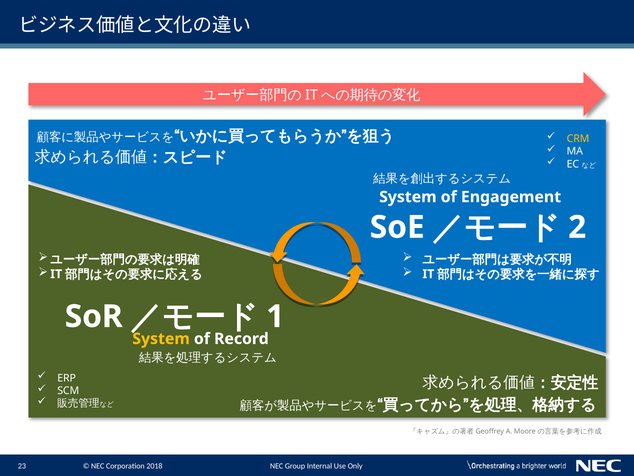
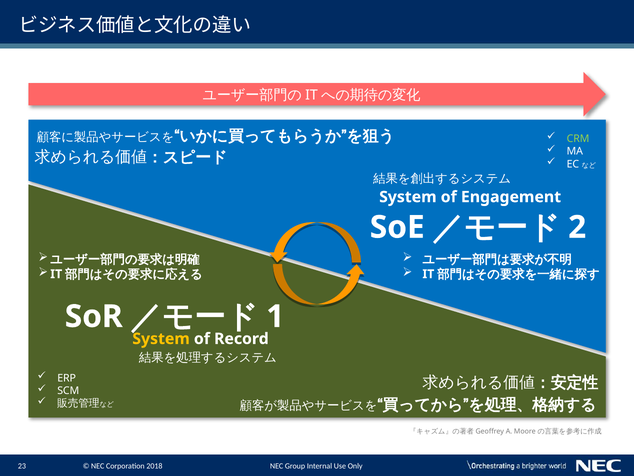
CRM colour: yellow -> light green
